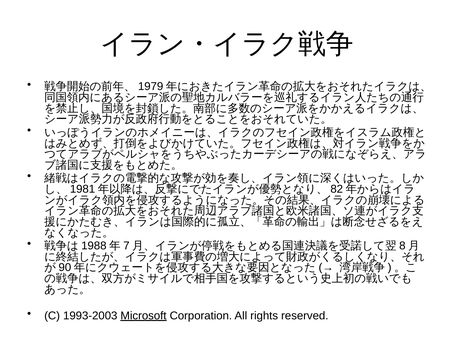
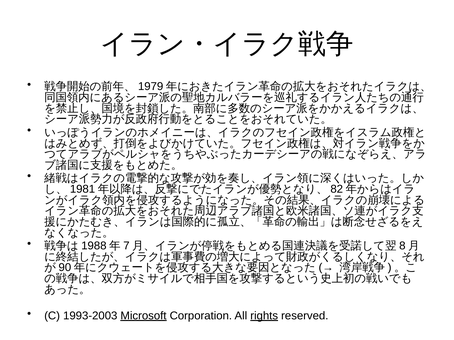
rights underline: none -> present
